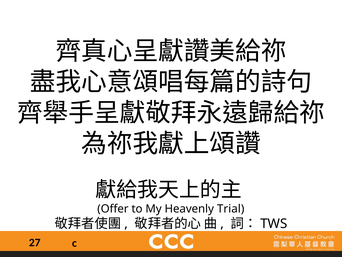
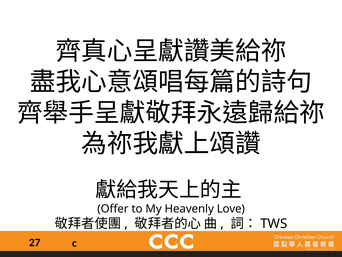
Trial: Trial -> Love
